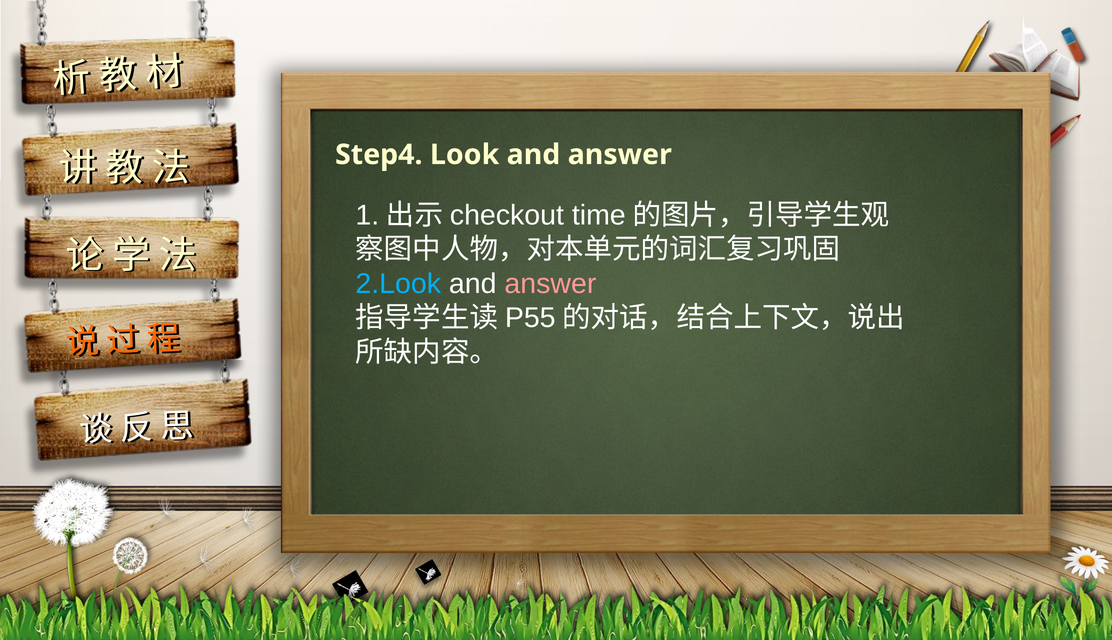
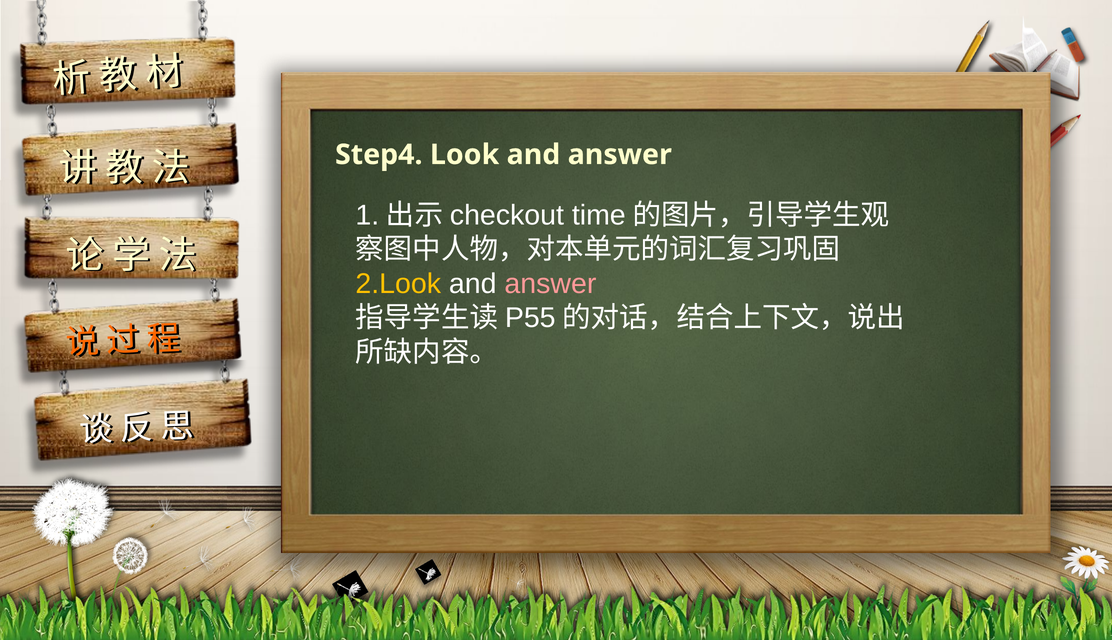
2.Look colour: light blue -> yellow
